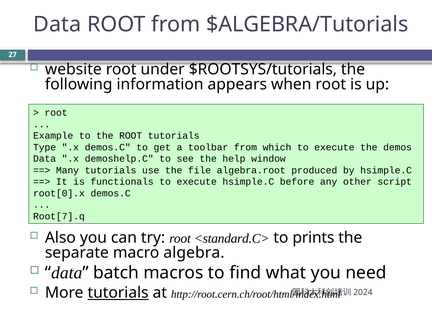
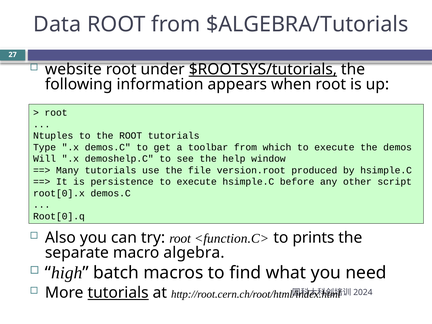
$ROOTSYS/tutorials underline: none -> present
Example: Example -> Ntuples
Data at (45, 159): Data -> Will
algebra.root: algebra.root -> version.root
functionals: functionals -> persistence
Root[7].q: Root[7].q -> Root[0].q
<standard.C>: <standard.C> -> <function.C>
data at (67, 273): data -> high
